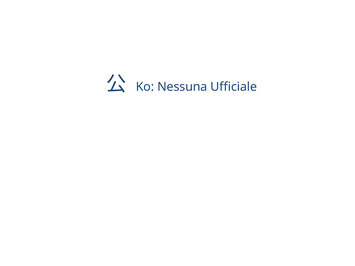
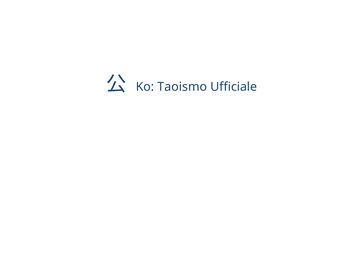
Nessuna: Nessuna -> Taoismo
